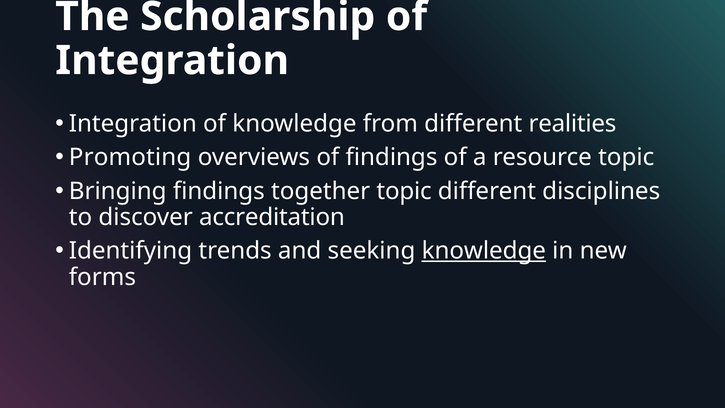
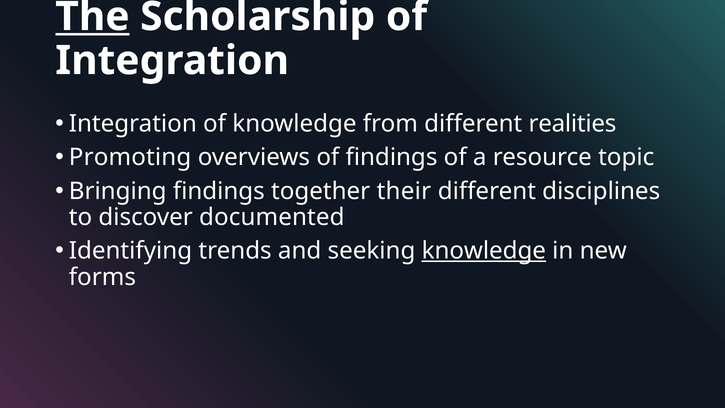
The underline: none -> present
together topic: topic -> their
accreditation: accreditation -> documented
